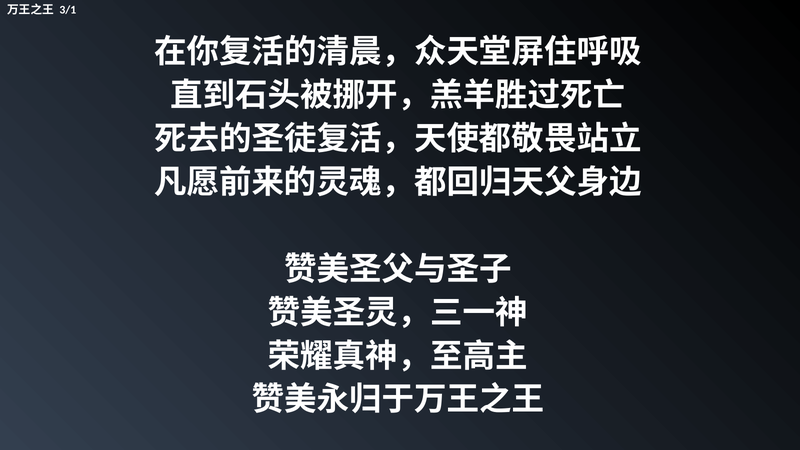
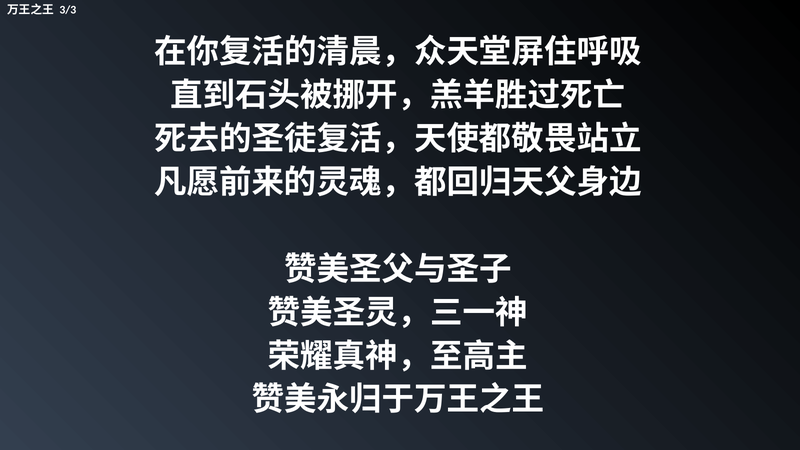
3/1: 3/1 -> 3/3
